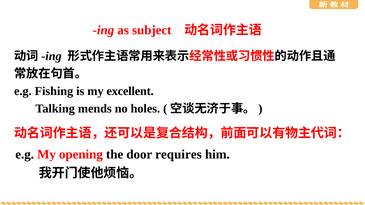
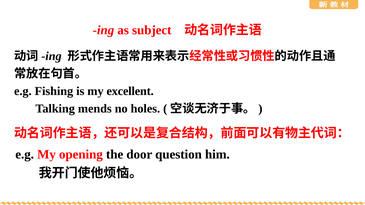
requires: requires -> question
